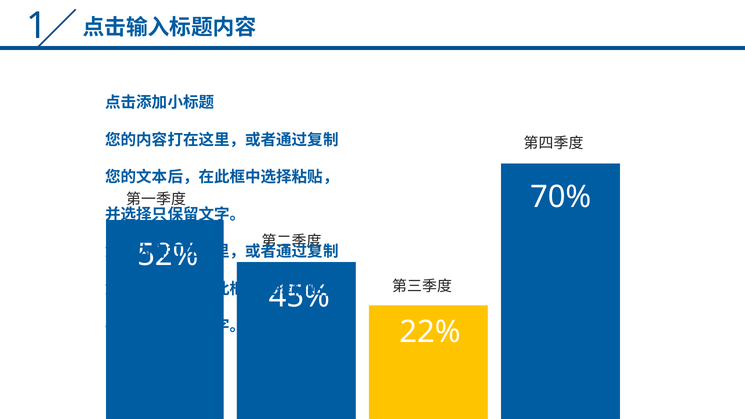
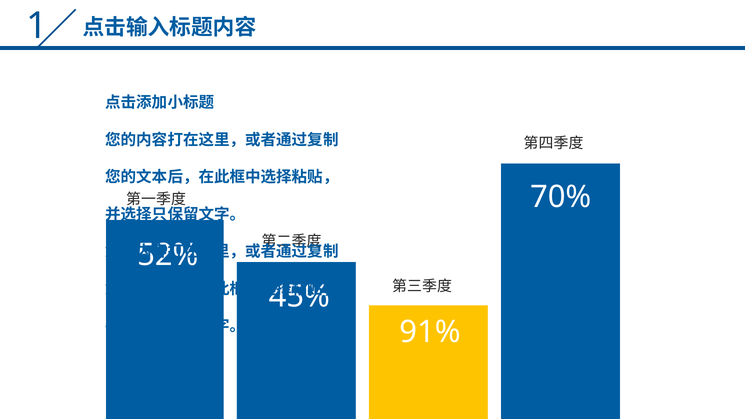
22%: 22% -> 91%
